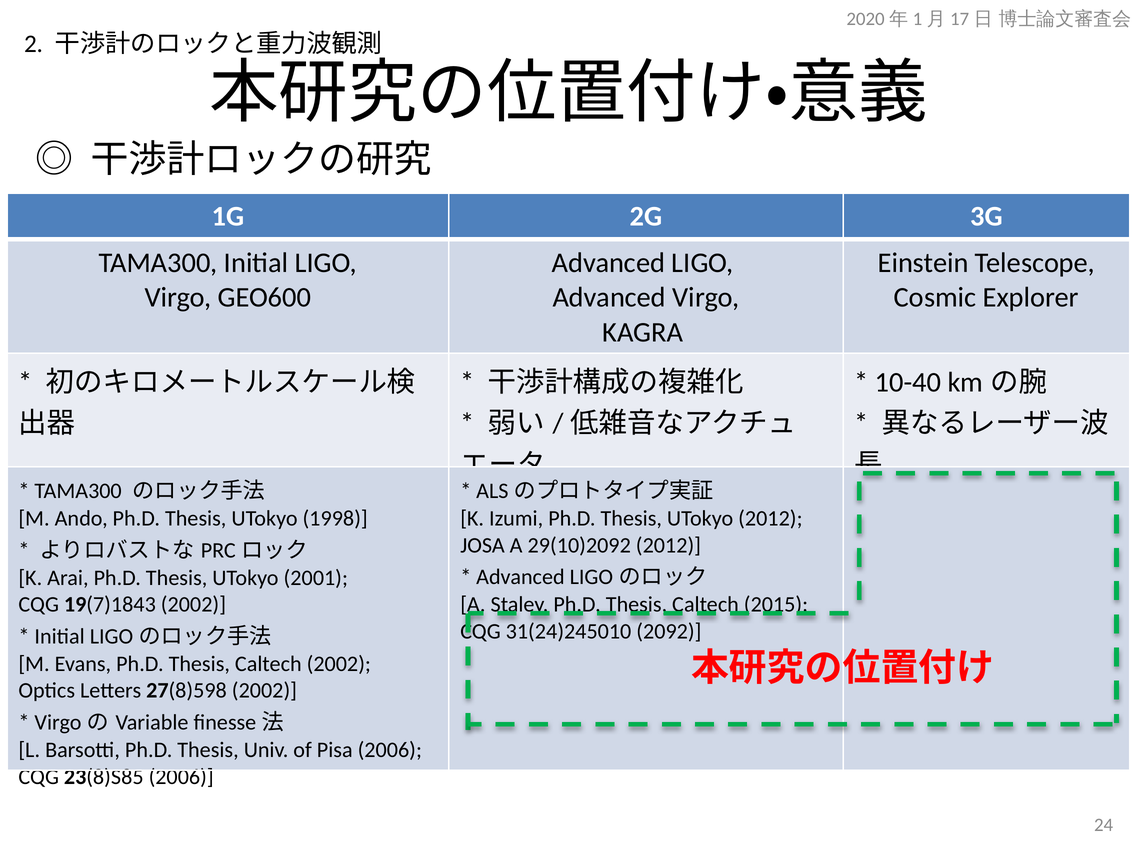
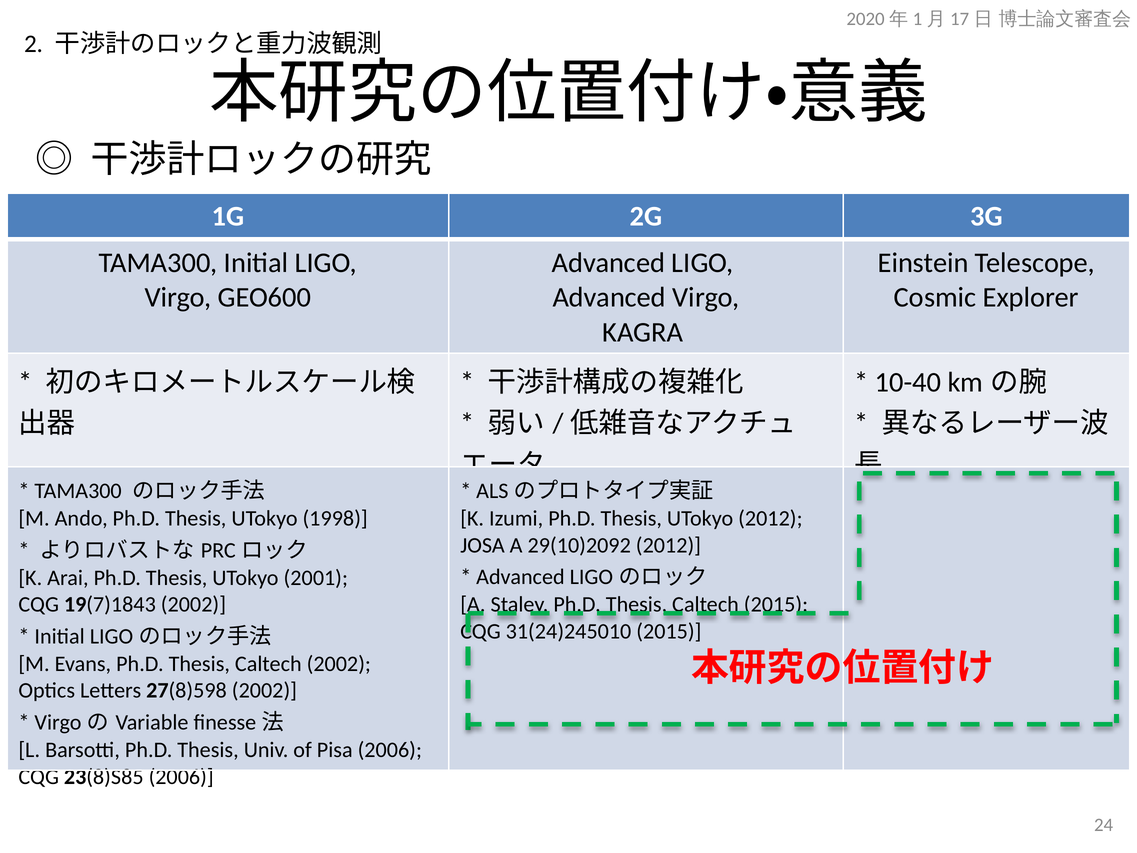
31(24)245010 2092: 2092 -> 2015
